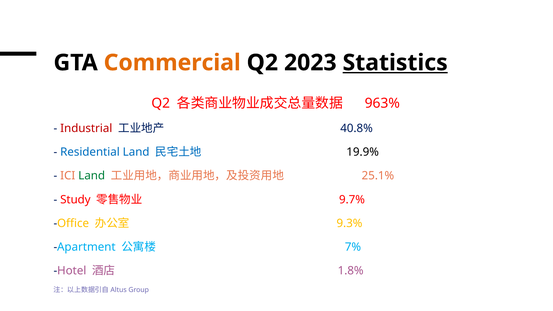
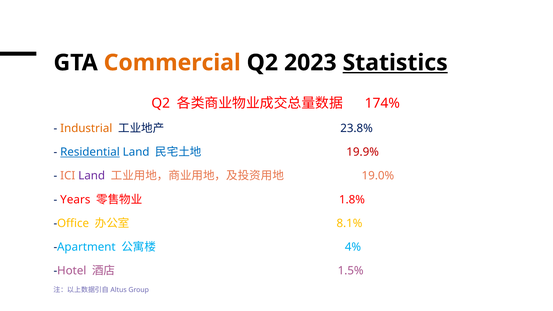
963%: 963% -> 174%
Industrial colour: red -> orange
40.8%: 40.8% -> 23.8%
Residential underline: none -> present
19.9% colour: black -> red
Land at (92, 176) colour: green -> purple
25.1%: 25.1% -> 19.0%
Study: Study -> Years
9.7%: 9.7% -> 1.8%
9.3%: 9.3% -> 8.1%
7%: 7% -> 4%
1.8%: 1.8% -> 1.5%
